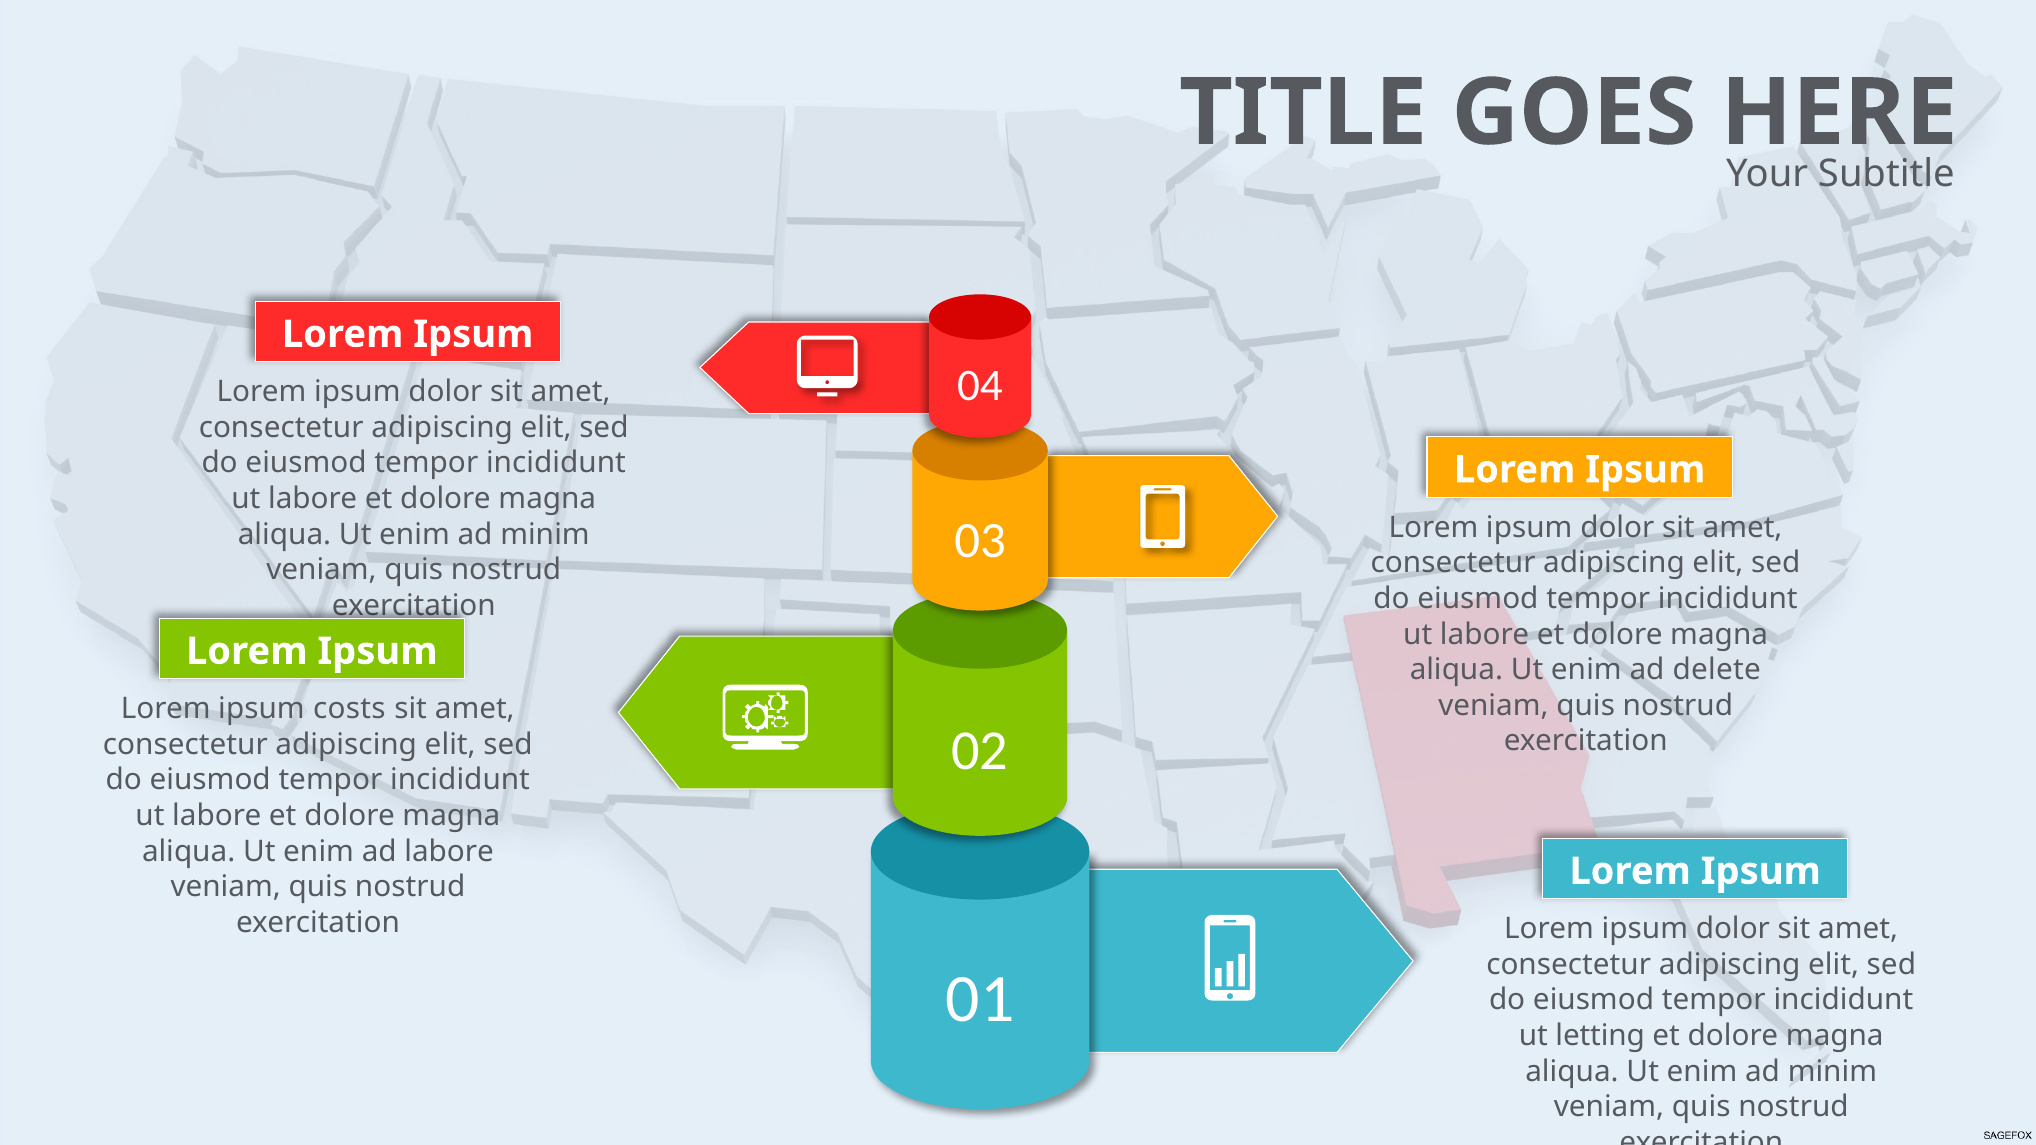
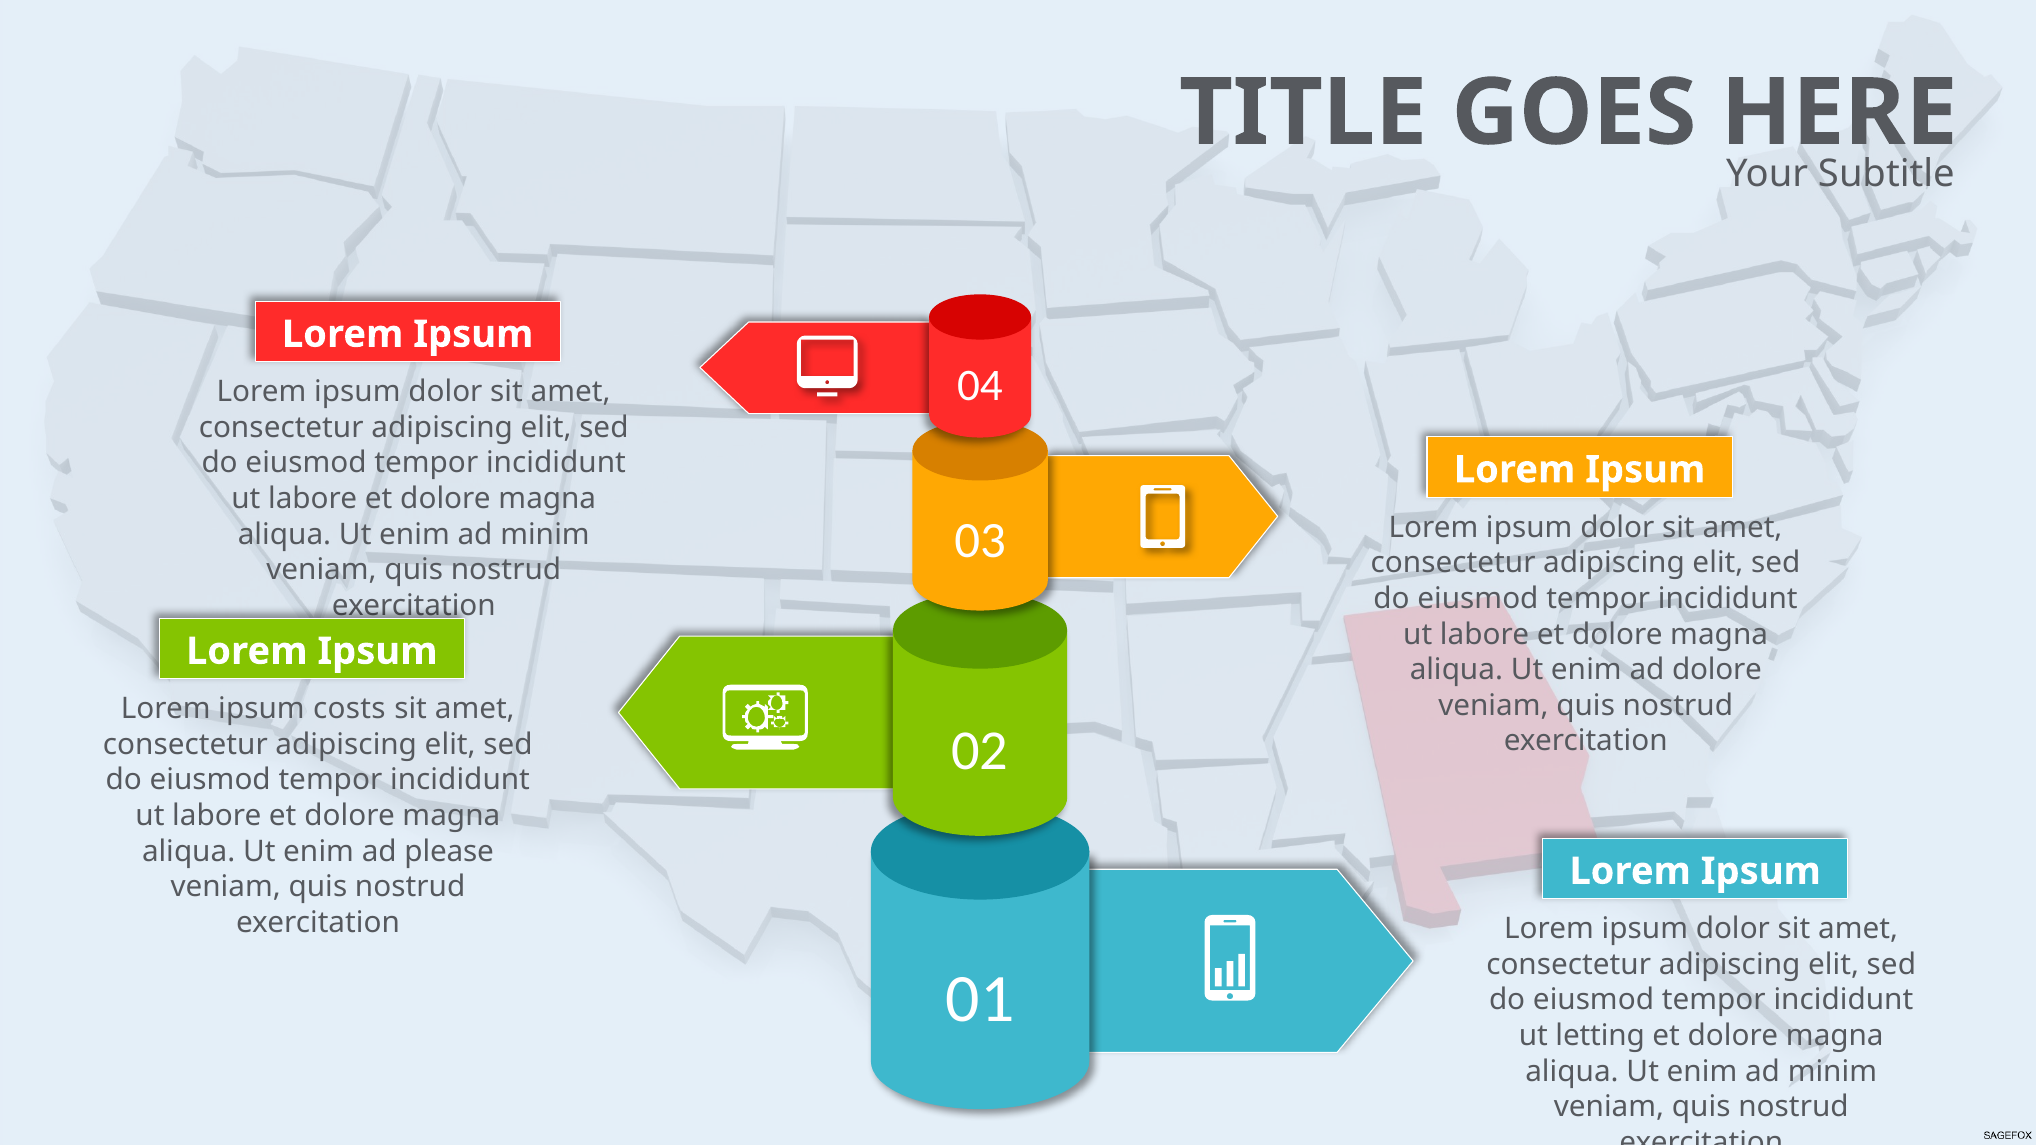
ad delete: delete -> dolore
ad labore: labore -> please
